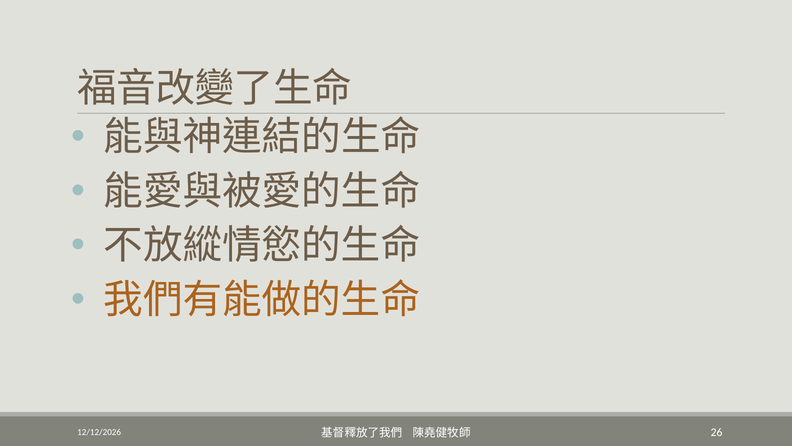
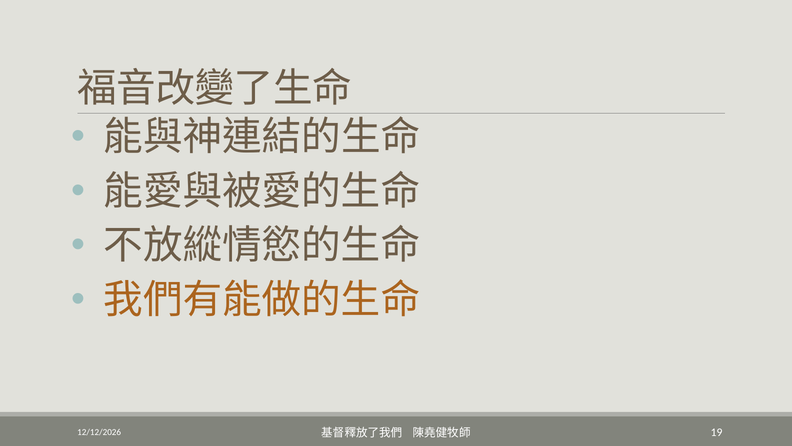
26: 26 -> 19
